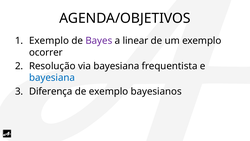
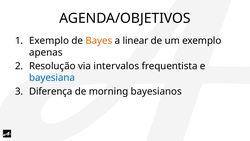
Bayes colour: purple -> orange
ocorrer: ocorrer -> apenas
via bayesiana: bayesiana -> intervalos
de exemplo: exemplo -> morning
